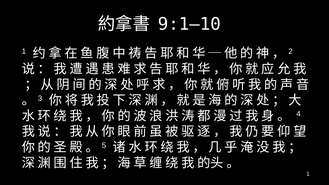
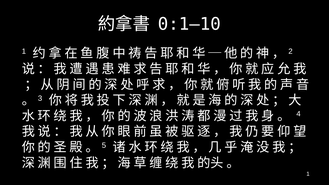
9:1–10: 9:1–10 -> 0:1–10
